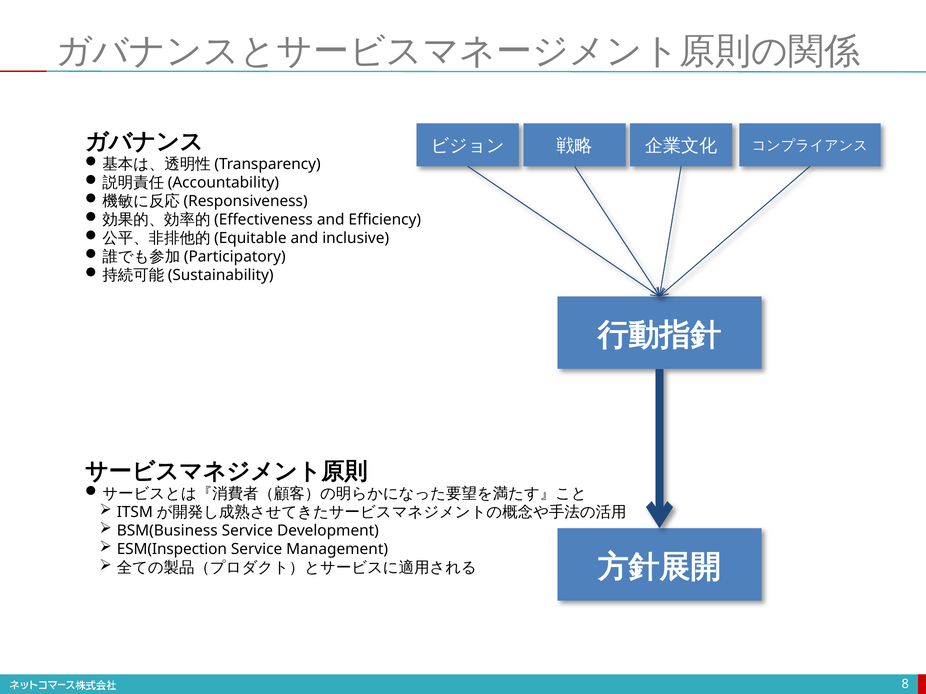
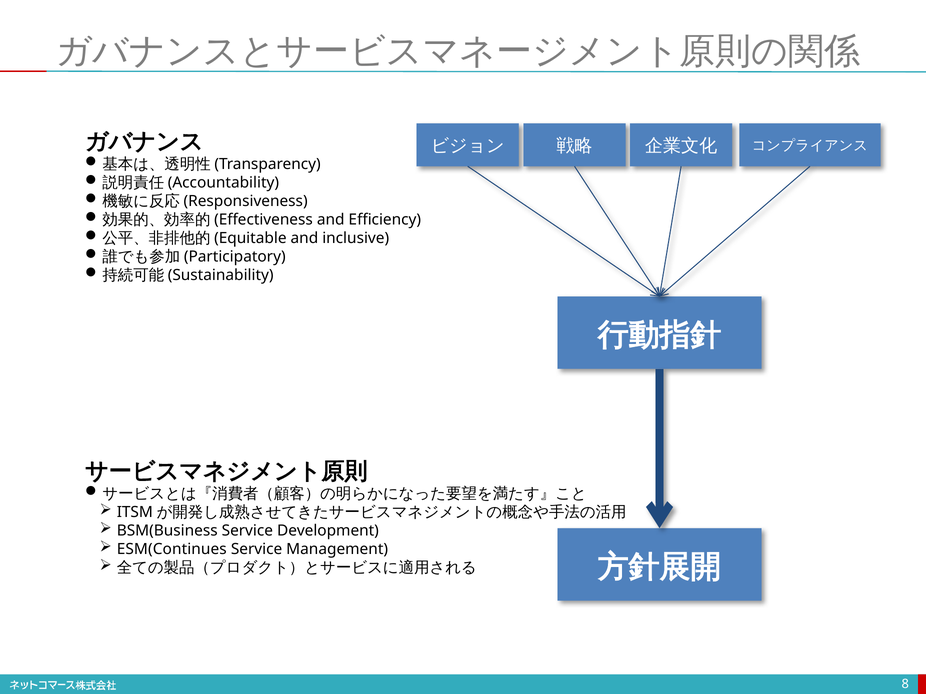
ESM(Inspection: ESM(Inspection -> ESM(Continues
